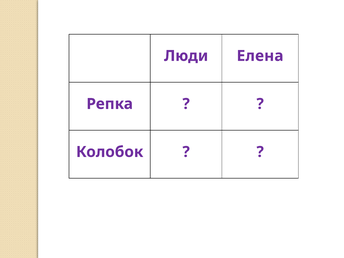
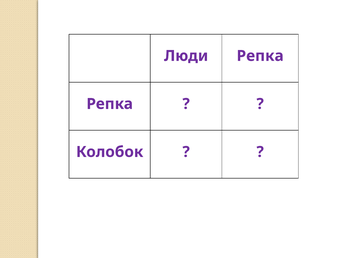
Люди Елена: Елена -> Репка
